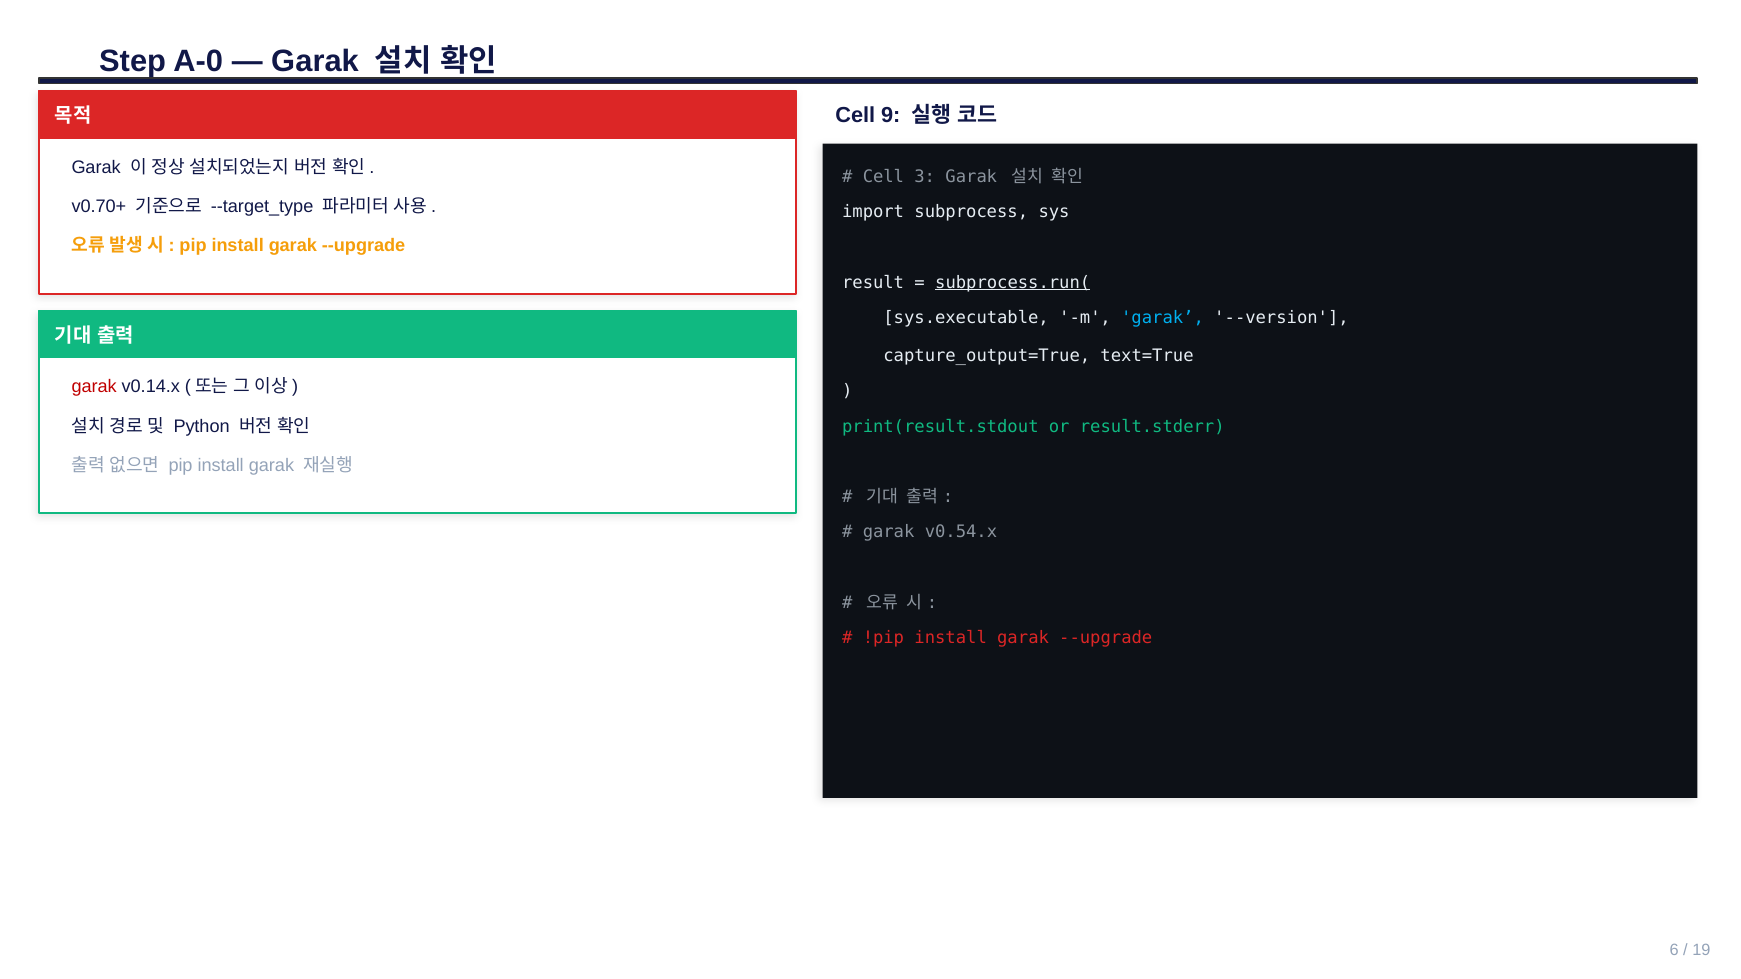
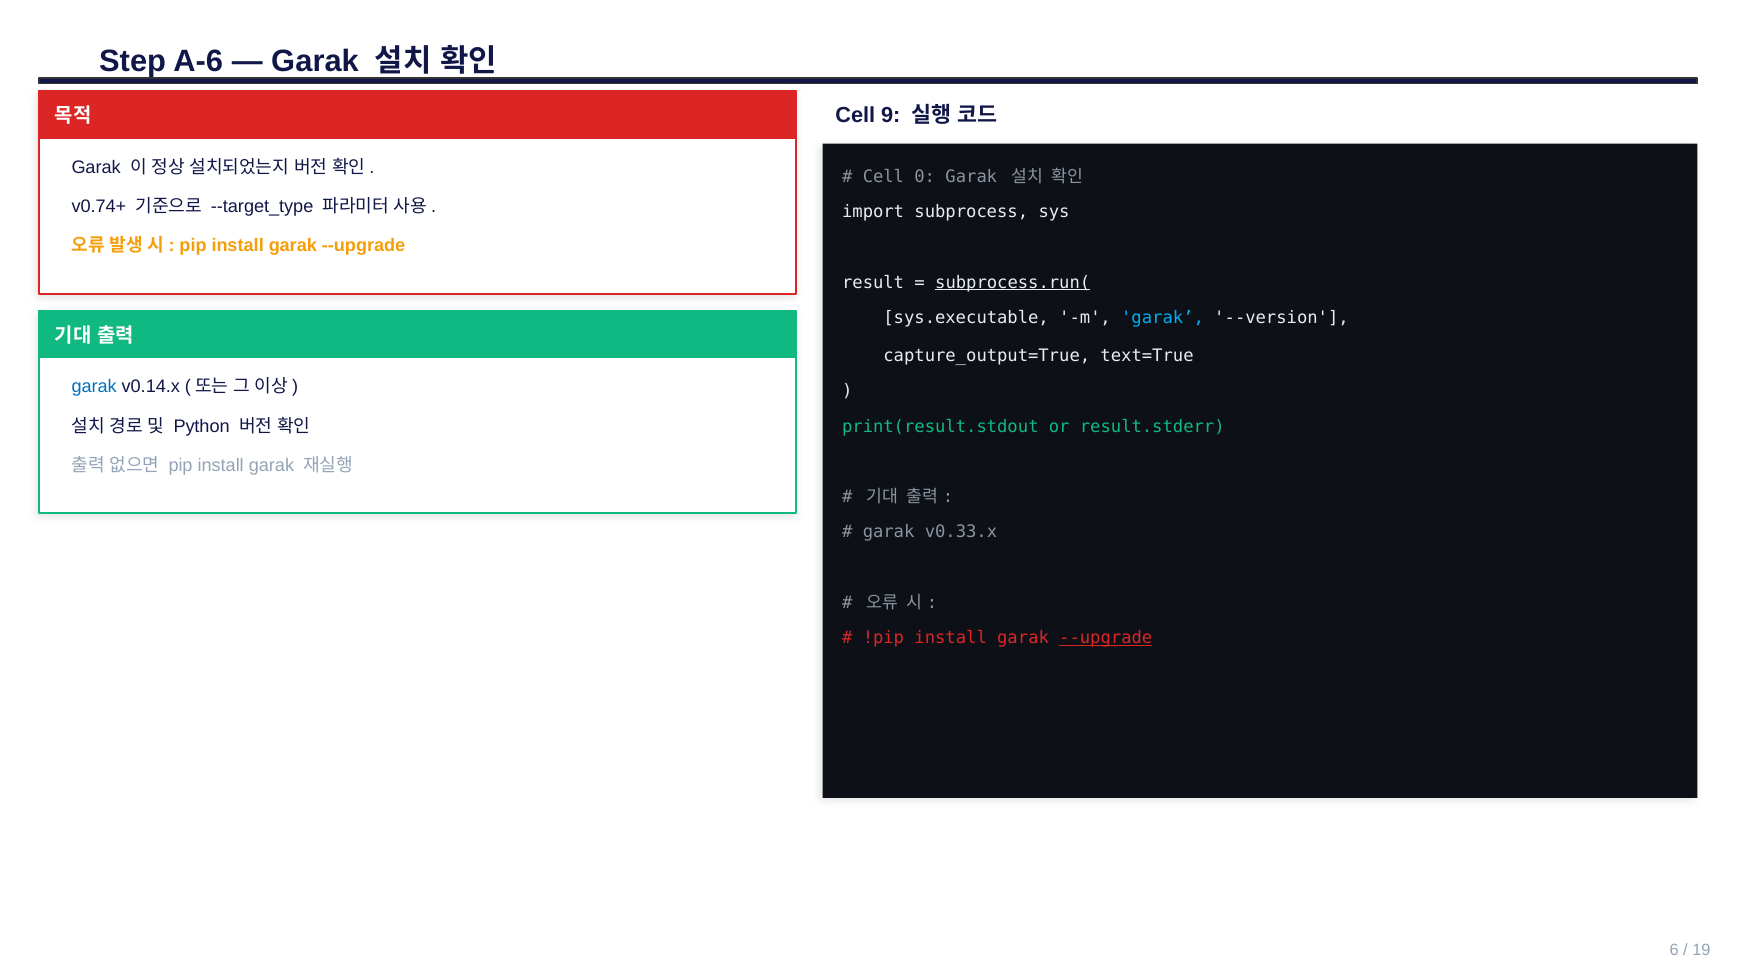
A-0: A-0 -> A-6
3: 3 -> 0
v0.70+: v0.70+ -> v0.74+
garak at (94, 387) colour: red -> blue
v0.54.x: v0.54.x -> v0.33.x
--upgrade at (1106, 638) underline: none -> present
